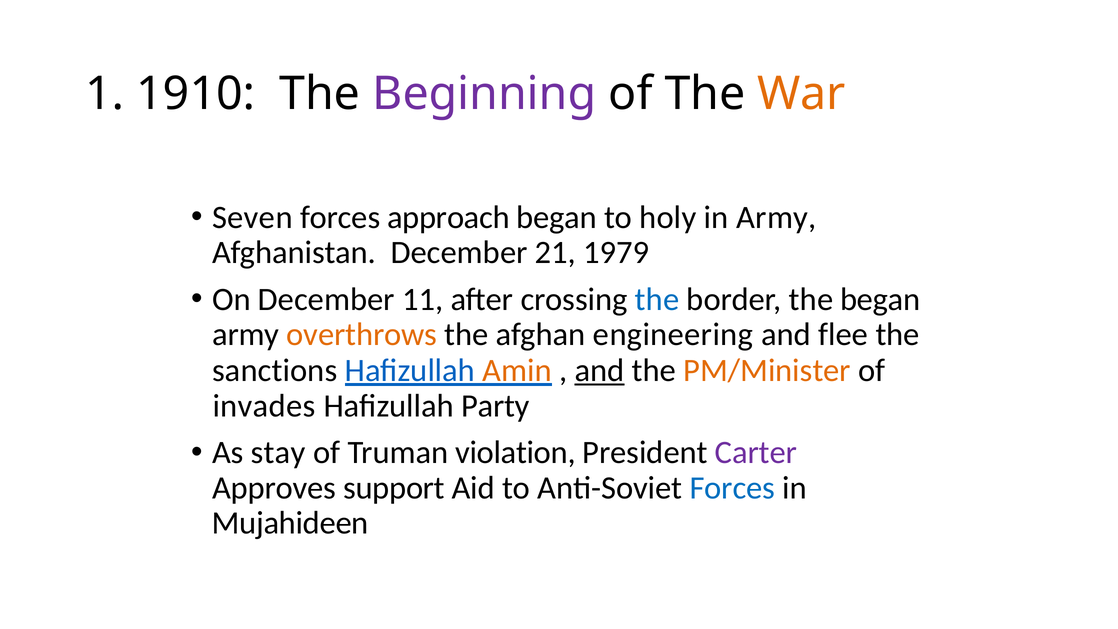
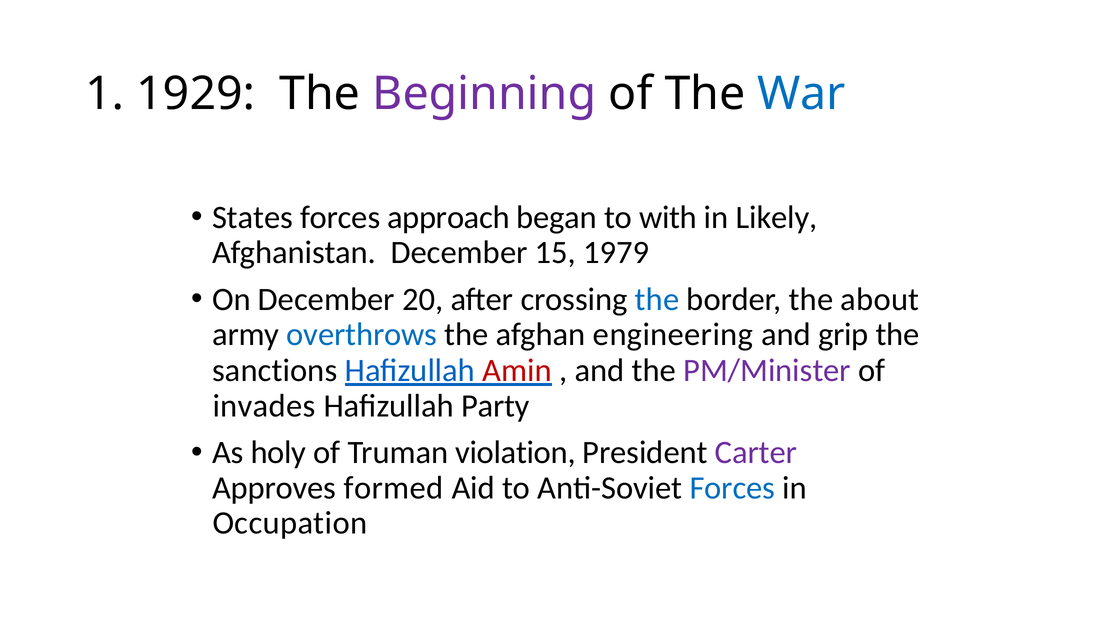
1910: 1910 -> 1929
War colour: orange -> blue
Seven: Seven -> States
holy: holy -> with
in Army: Army -> Likely
21: 21 -> 15
11: 11 -> 20
the began: began -> about
overthrows colour: orange -> blue
flee: flee -> grip
Amin colour: orange -> red
and at (600, 370) underline: present -> none
PM/Minister colour: orange -> purple
stay: stay -> holy
support: support -> formed
Mujahideen: Mujahideen -> Occupation
